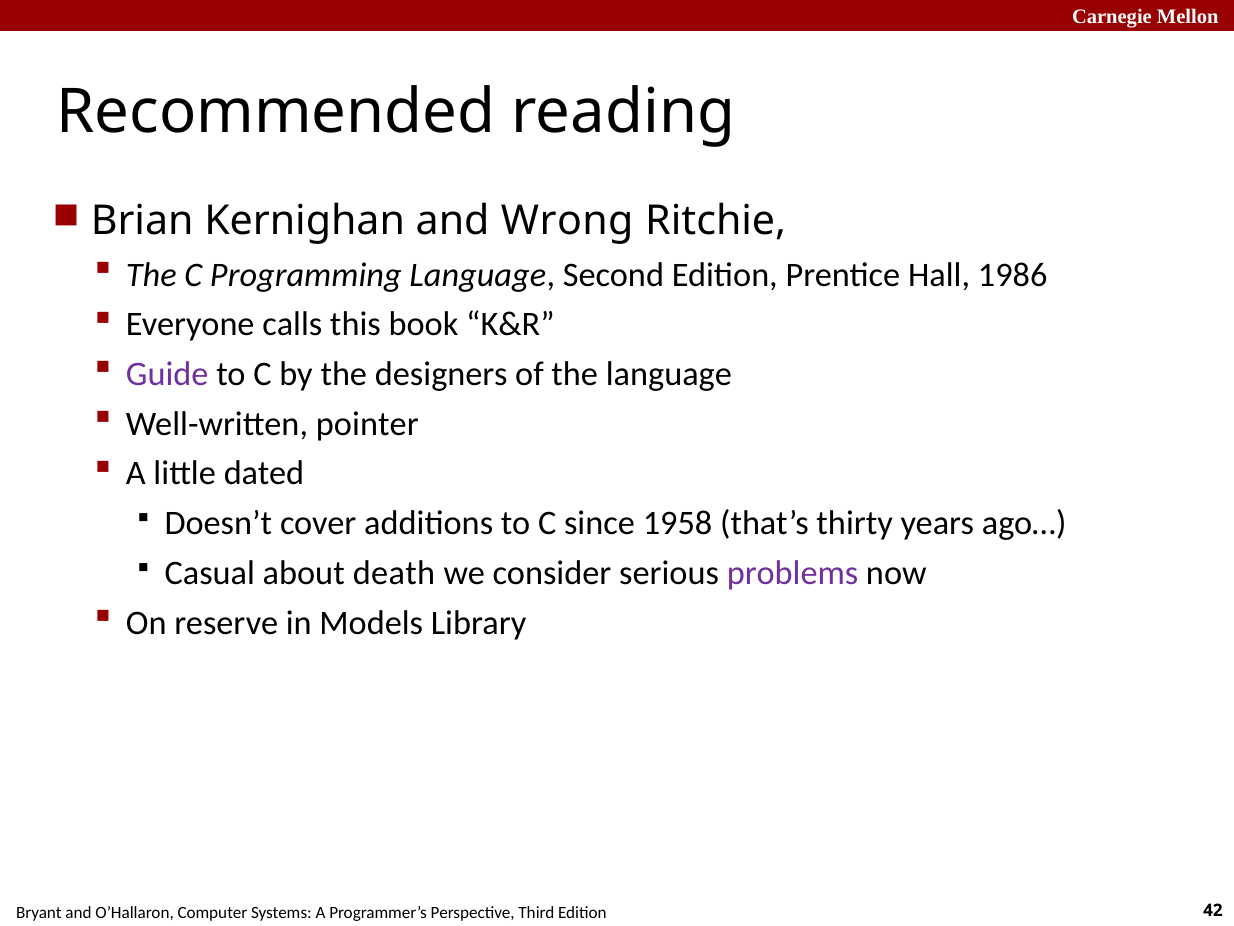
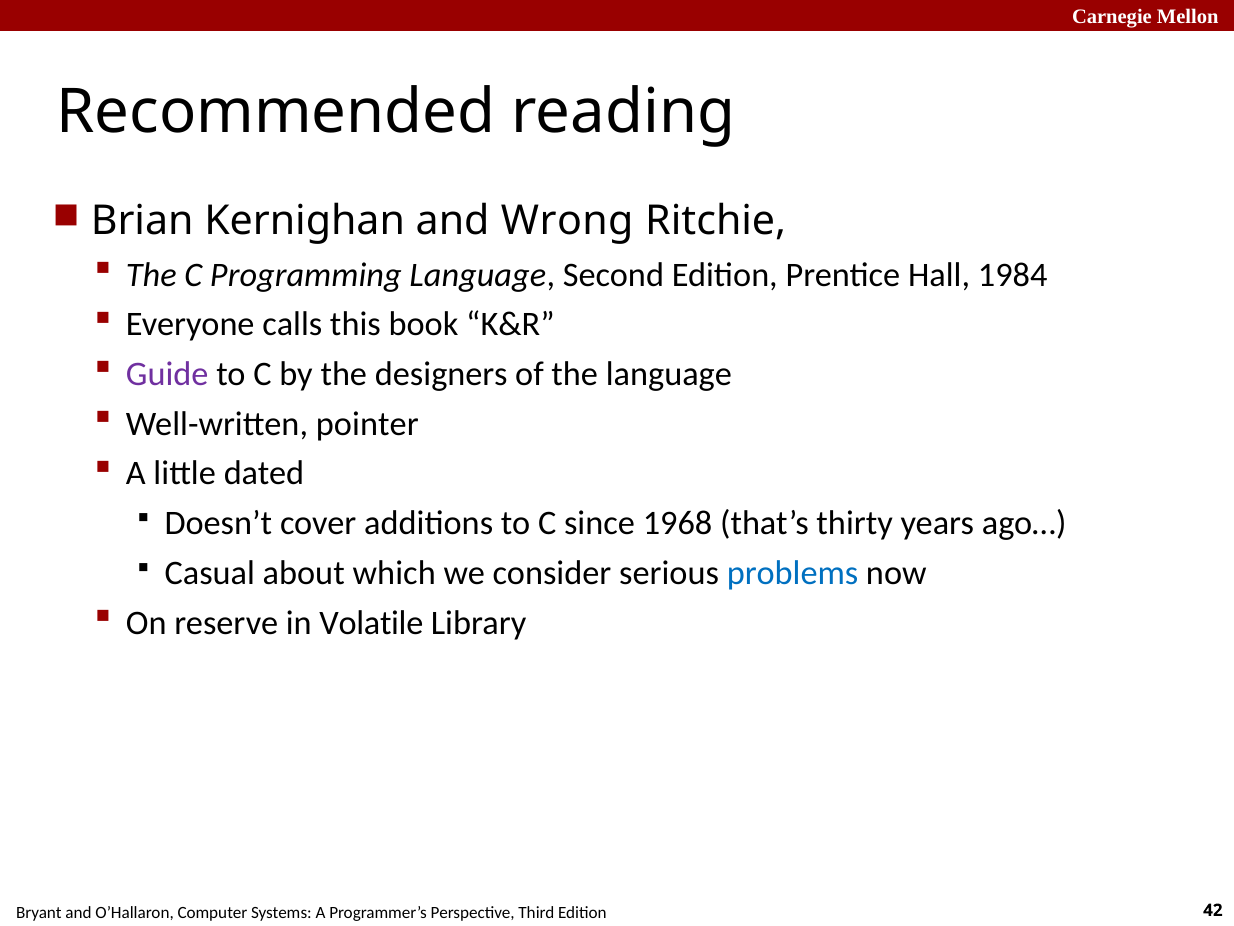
1986: 1986 -> 1984
1958: 1958 -> 1968
death: death -> which
problems colour: purple -> blue
Models: Models -> Volatile
